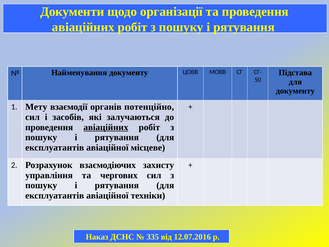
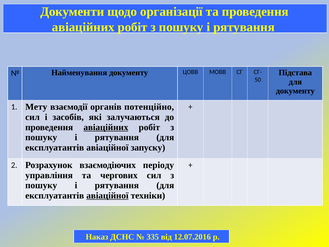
місцеве: місцеве -> запуску
захисту: захисту -> періоду
авіаційної at (107, 195) underline: none -> present
